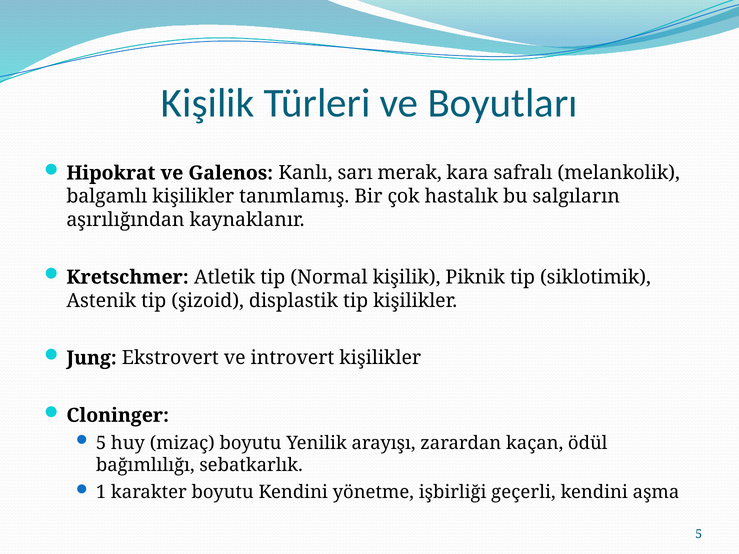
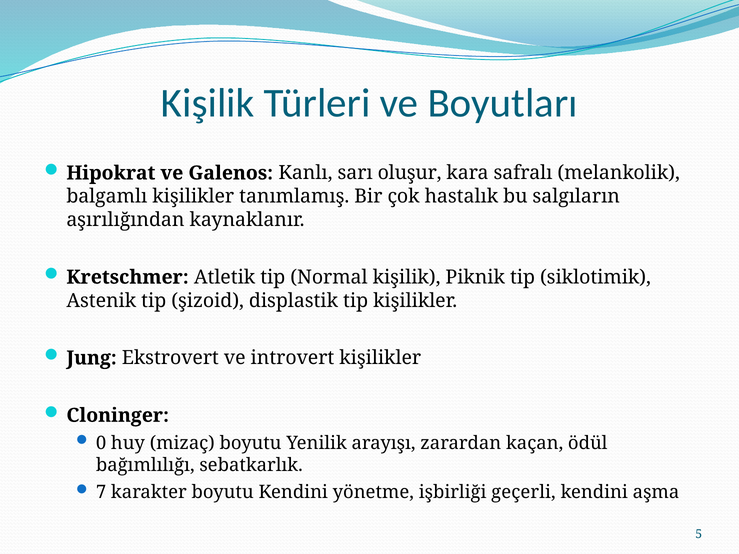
merak: merak -> oluşur
5 at (101, 443): 5 -> 0
1: 1 -> 7
